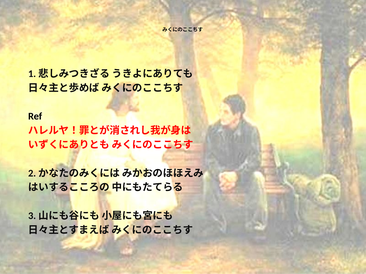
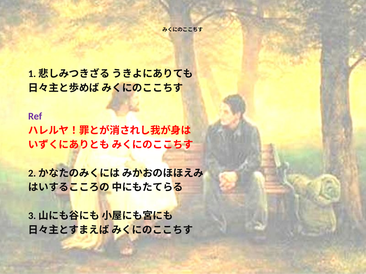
Ref colour: black -> purple
